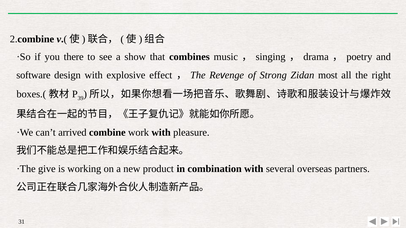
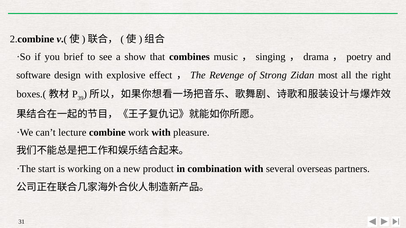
there: there -> brief
arrived: arrived -> lecture
give: give -> start
